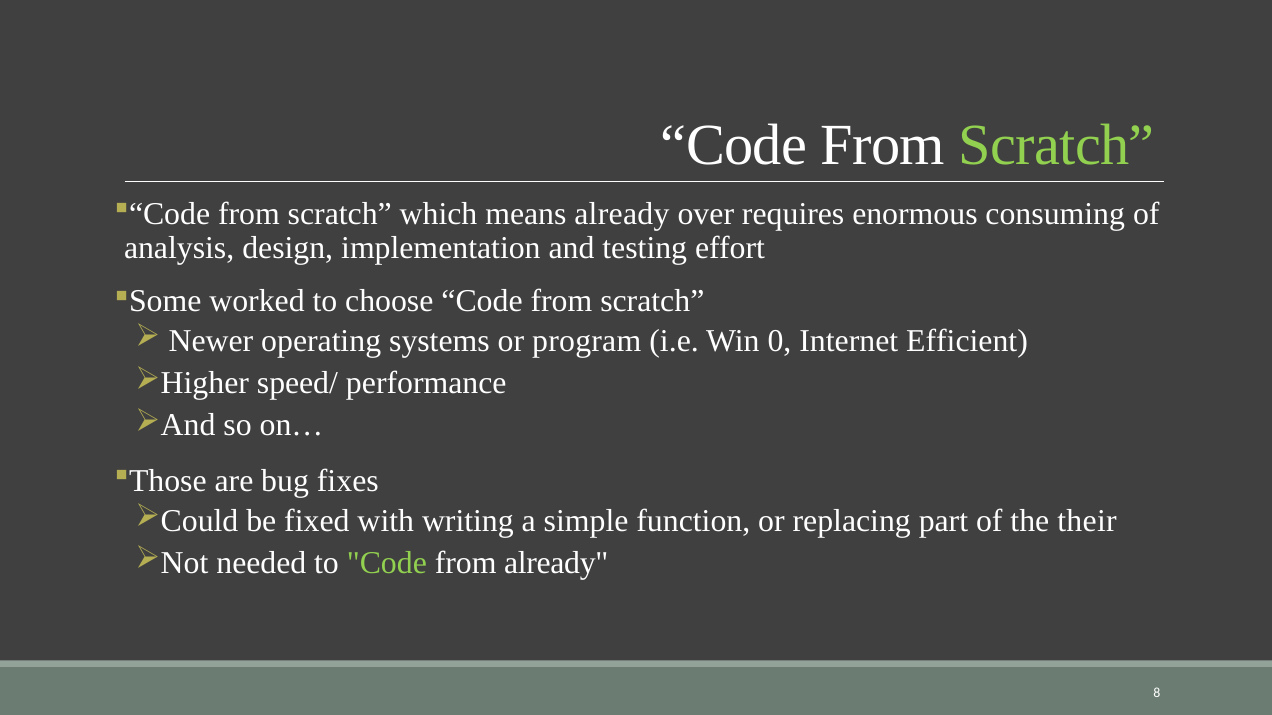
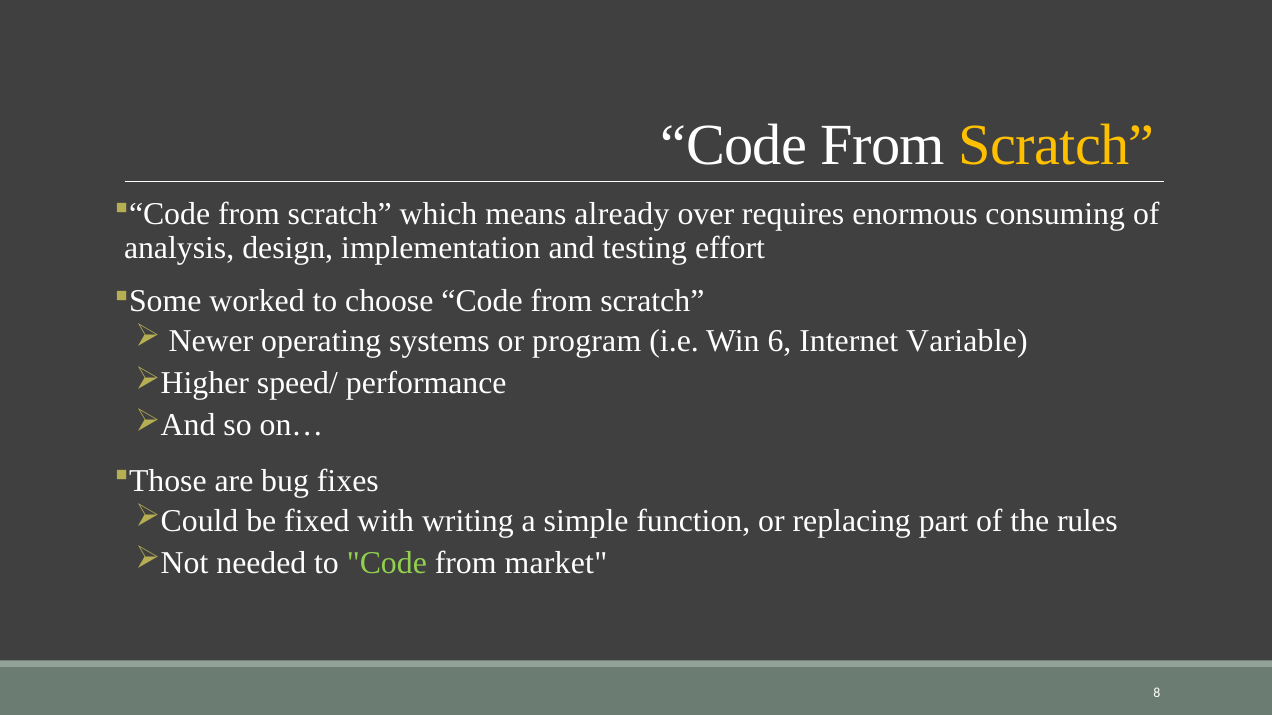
Scratch at (1056, 145) colour: light green -> yellow
0: 0 -> 6
Efficient: Efficient -> Variable
their: their -> rules
from already: already -> market
